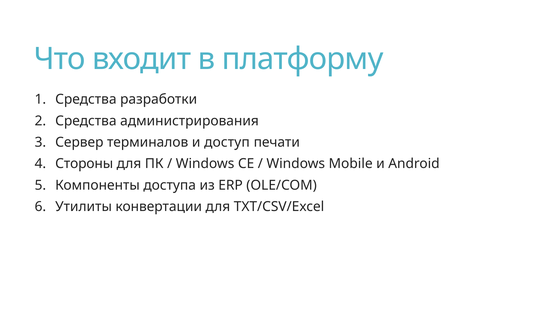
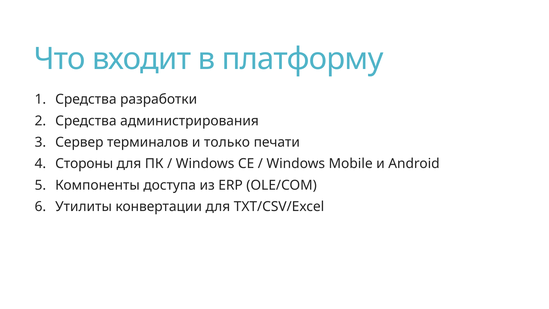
доступ: доступ -> только
